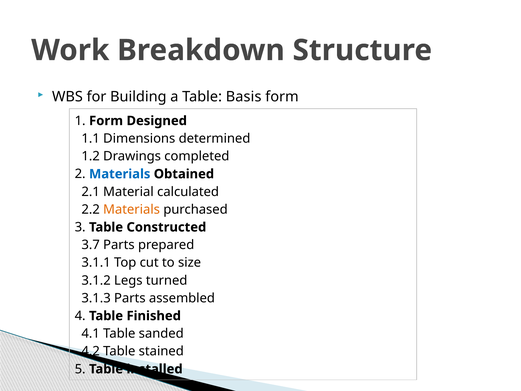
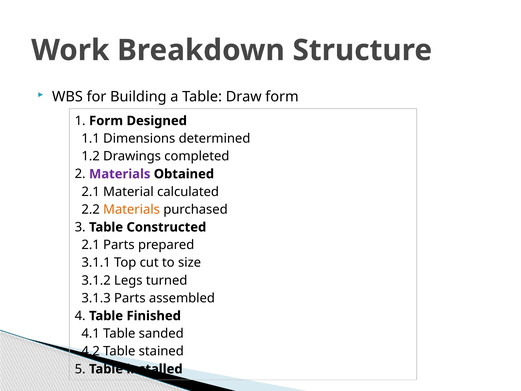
Basis: Basis -> Draw
Materials at (120, 174) colour: blue -> purple
3.7 at (91, 245): 3.7 -> 2.1
